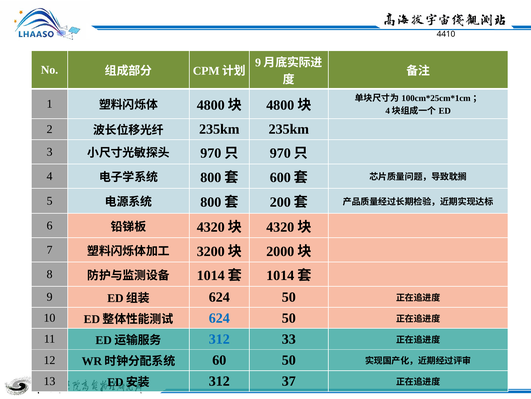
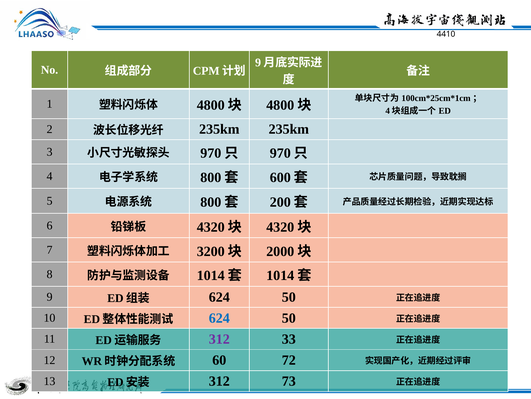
312 at (219, 338) colour: blue -> purple
60 50: 50 -> 72
37: 37 -> 73
